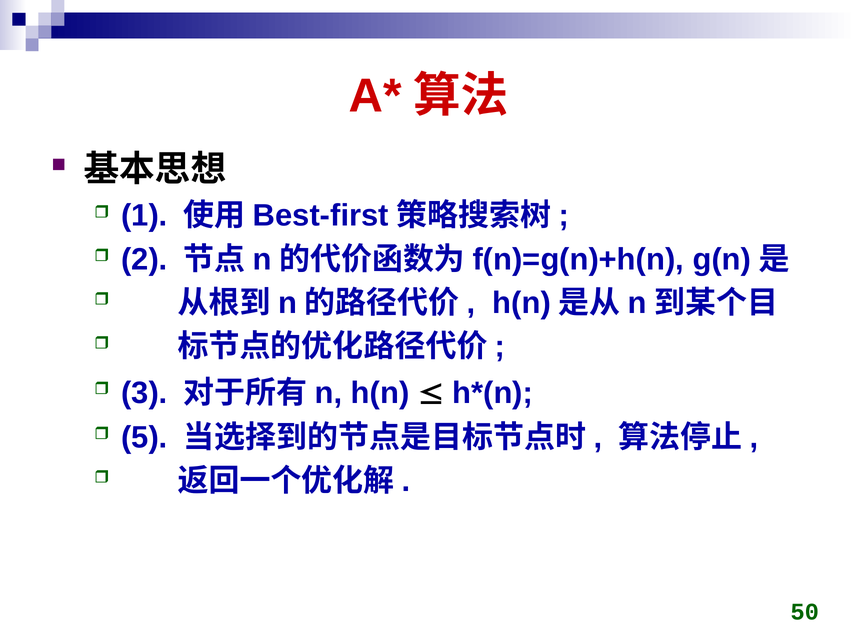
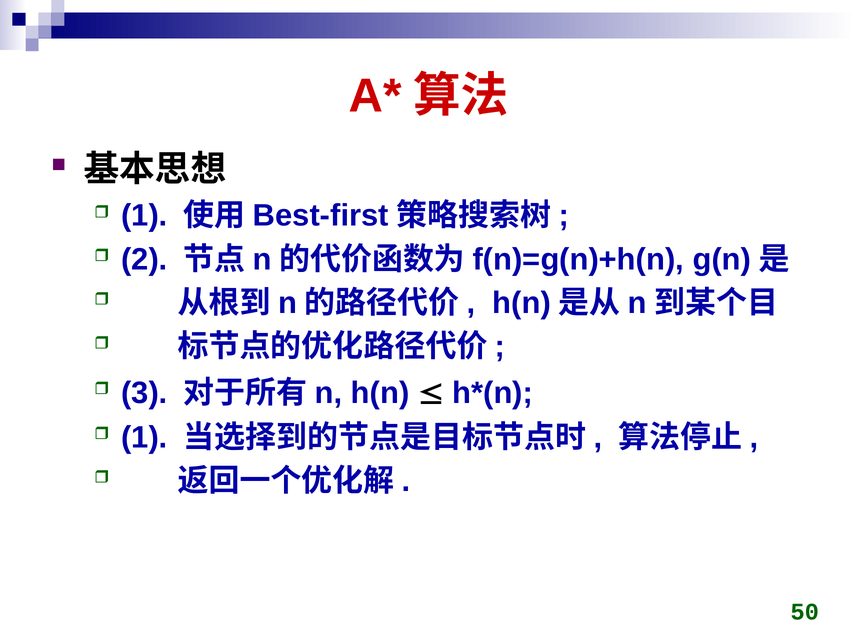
5 at (144, 437): 5 -> 1
